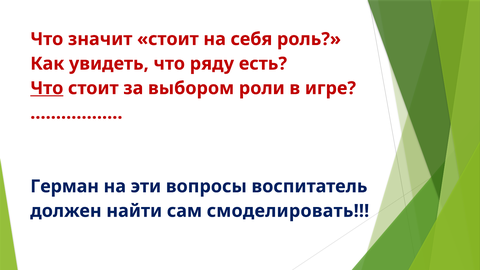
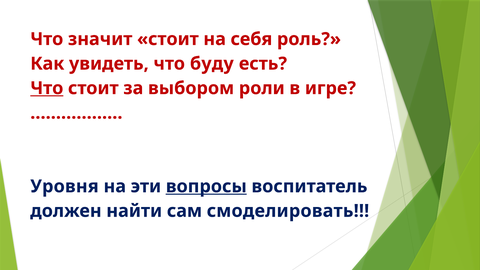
ряду: ряду -> буду
Герман: Герман -> Уровня
вопросы underline: none -> present
